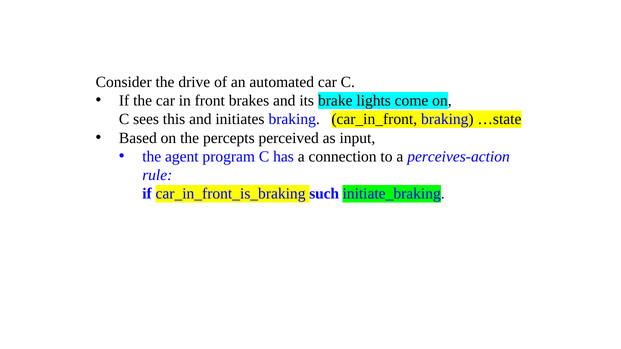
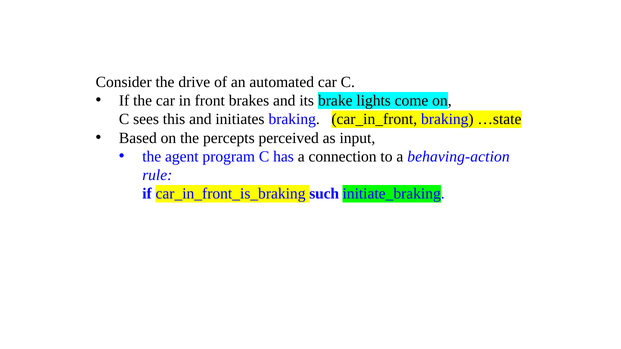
perceives-action: perceives-action -> behaving-action
